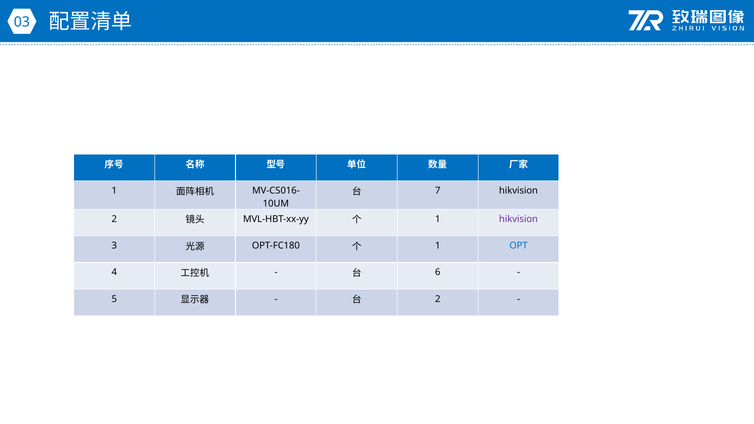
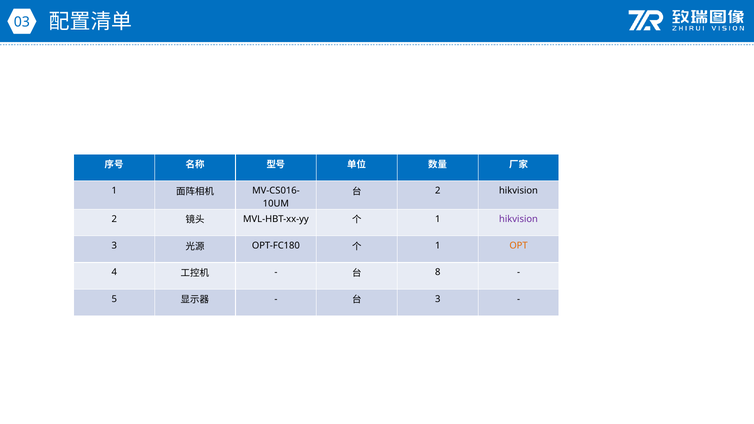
7 at (438, 191): 7 -> 2
OPT colour: blue -> orange
6: 6 -> 8
2 at (438, 299): 2 -> 3
